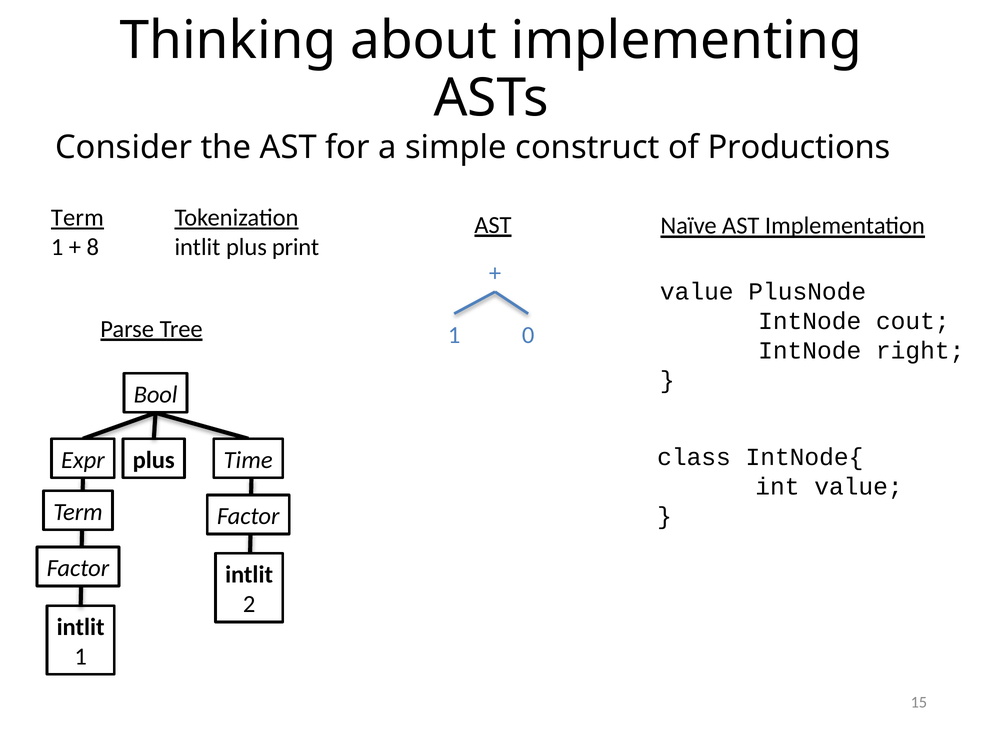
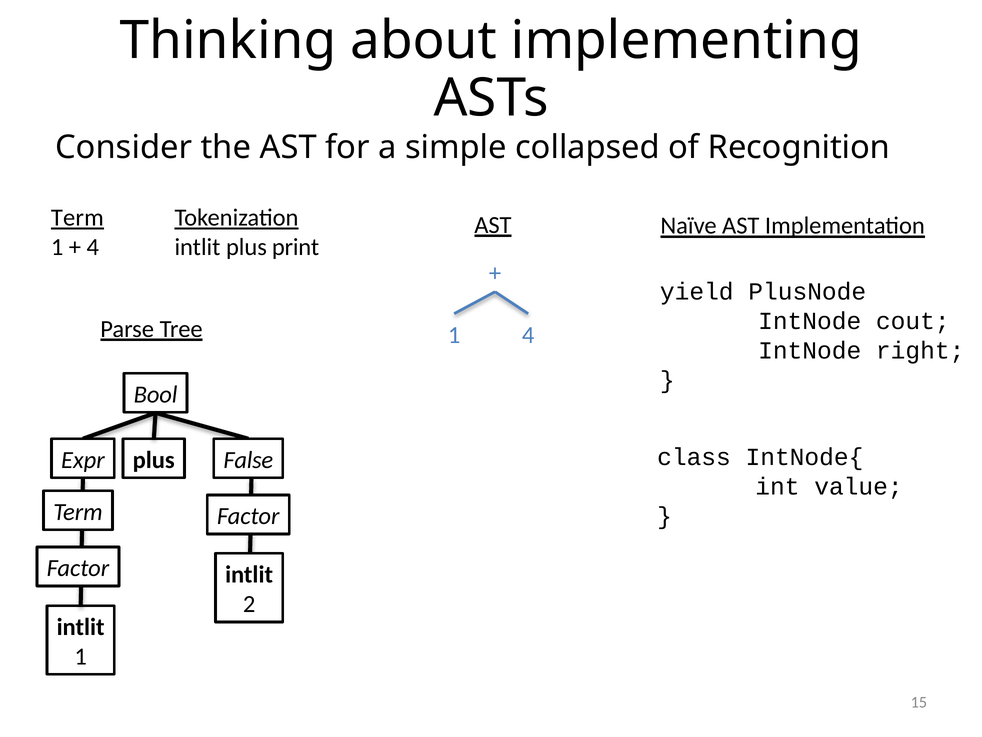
construct: construct -> collapsed
Productions: Productions -> Recognition
8 at (93, 247): 8 -> 4
value at (697, 291): value -> yield
1 0: 0 -> 4
Time: Time -> False
